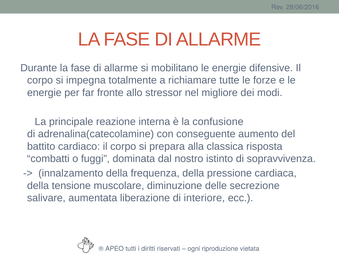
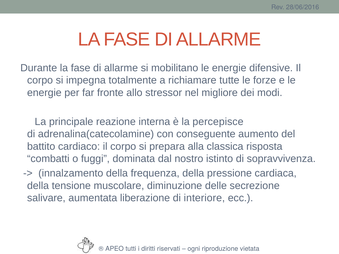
confusione: confusione -> percepisce
